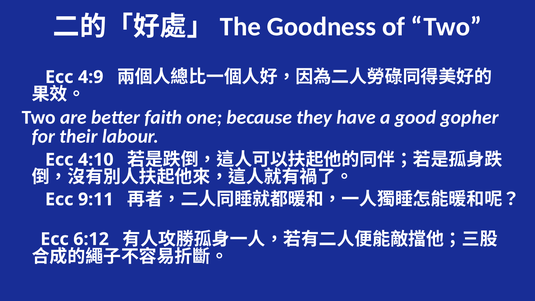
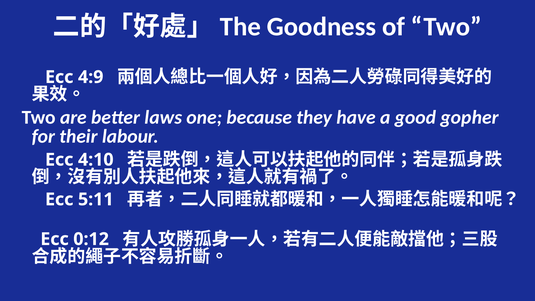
faith: faith -> laws
9:11: 9:11 -> 5:11
6:12: 6:12 -> 0:12
